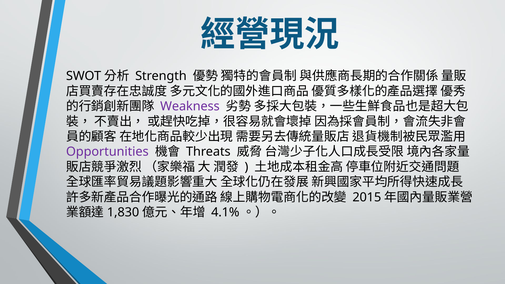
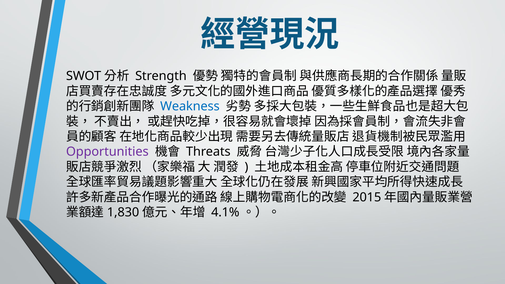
Weakness colour: purple -> blue
